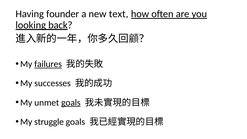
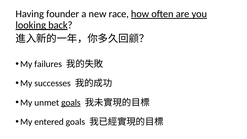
text: text -> race
failures underline: present -> none
struggle: struggle -> entered
